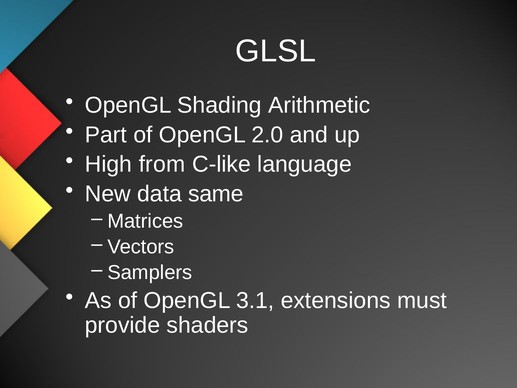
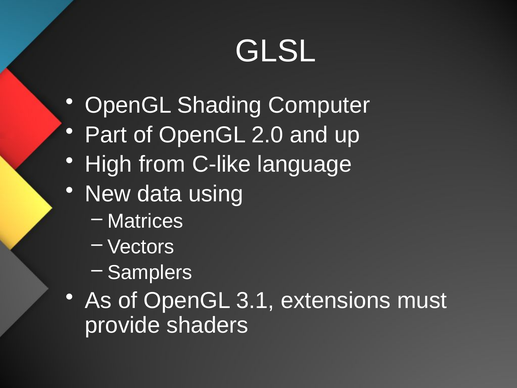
Arithmetic: Arithmetic -> Computer
same: same -> using
